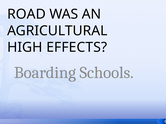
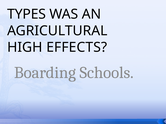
ROAD: ROAD -> TYPES
